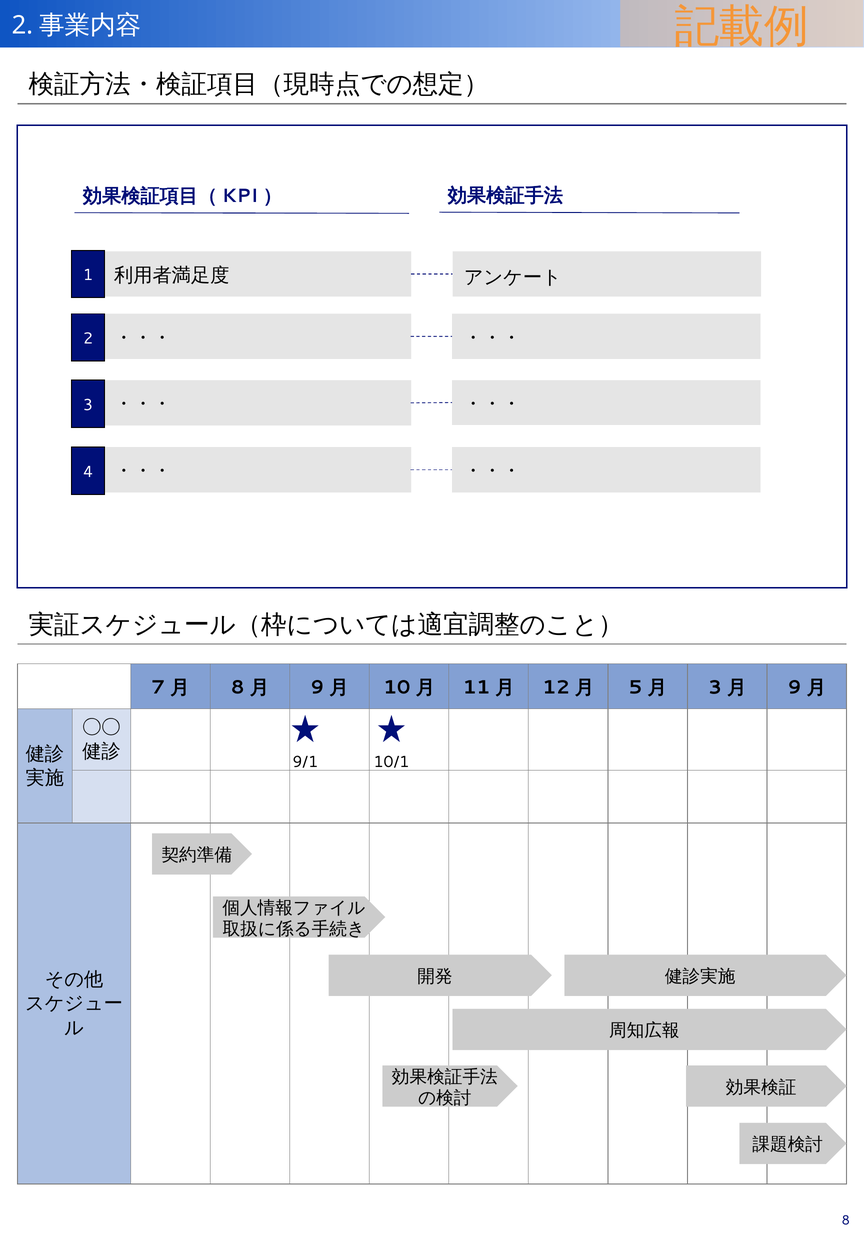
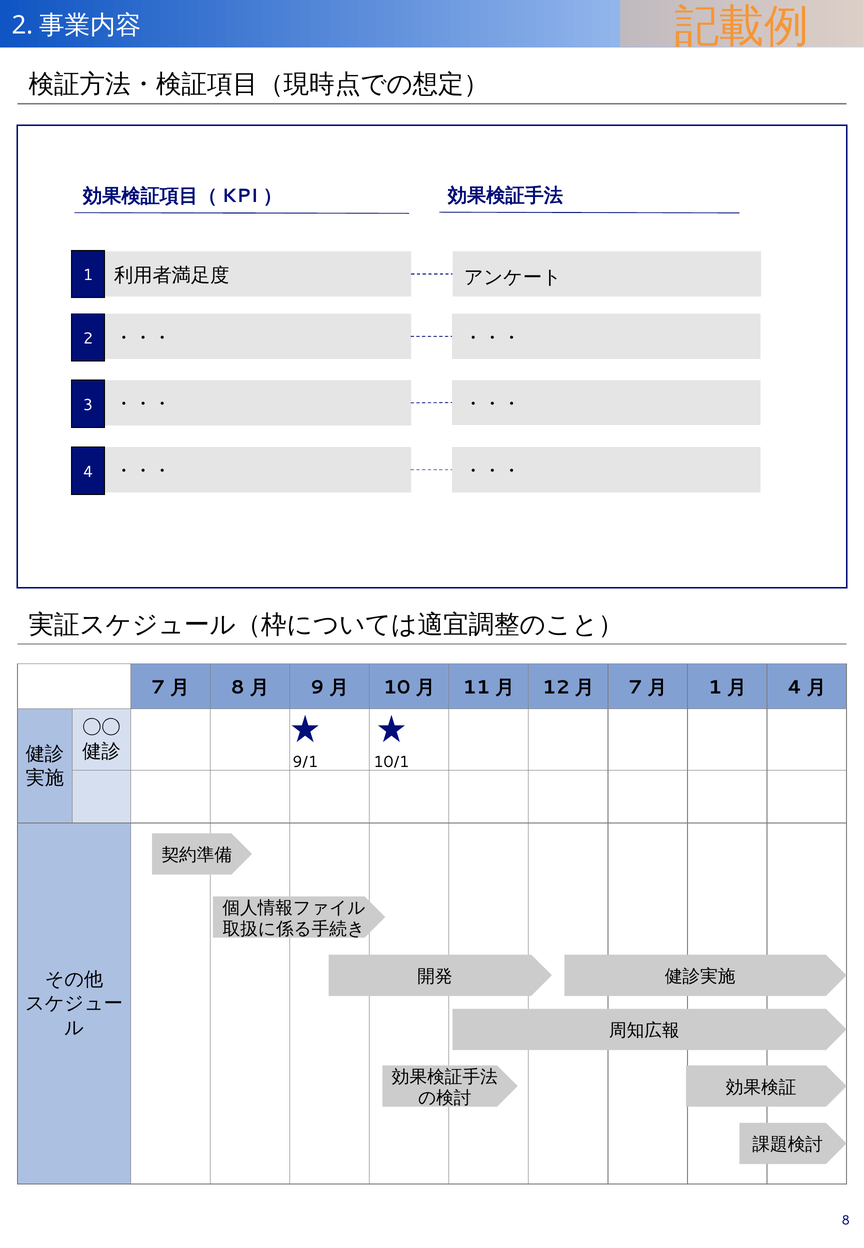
5 at (635, 687): 5 -> 7
3 at (715, 687): 3 -> 1
9 at (795, 687): 9 -> 4
